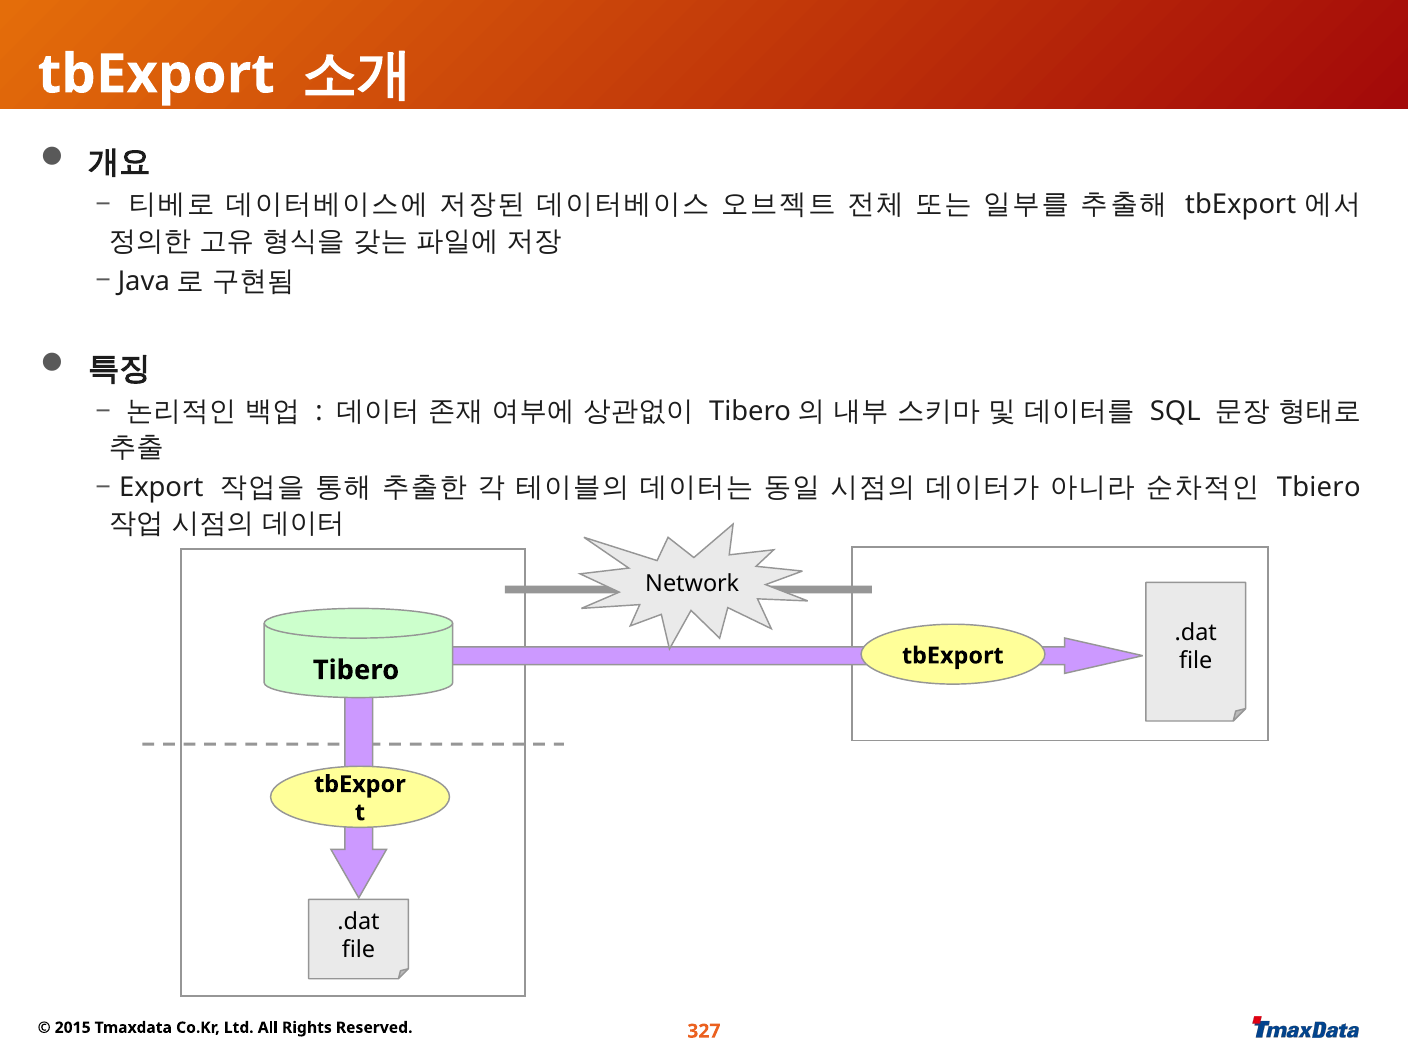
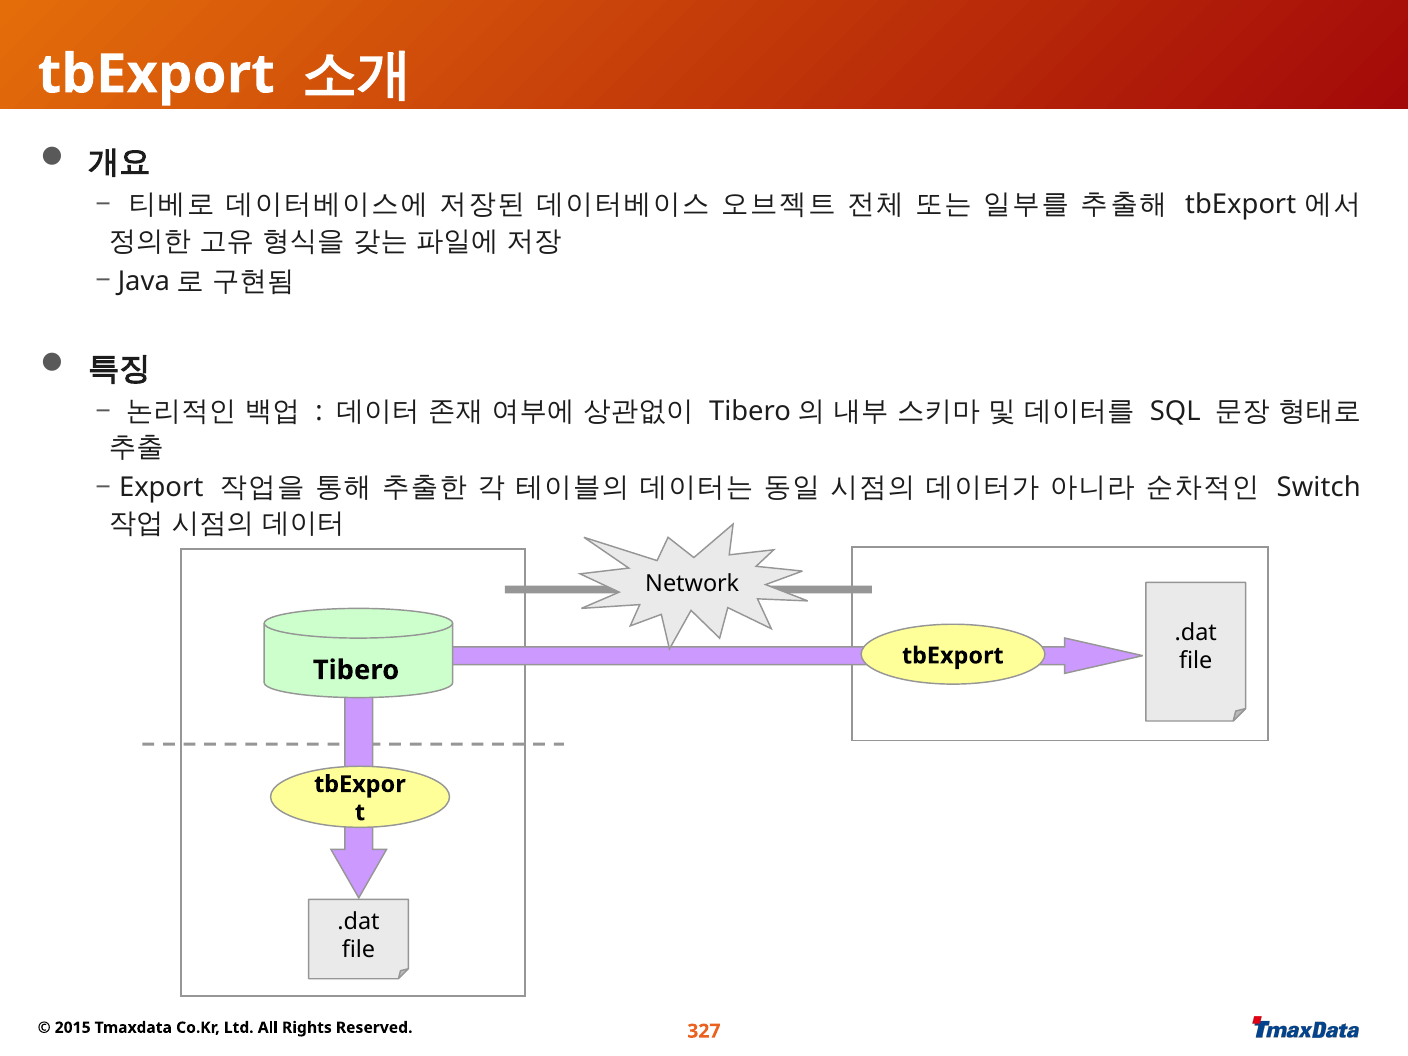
Tbiero: Tbiero -> Switch
